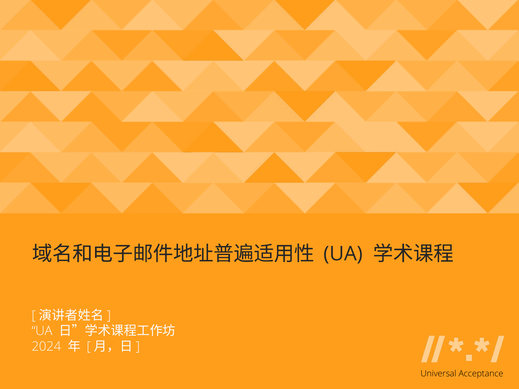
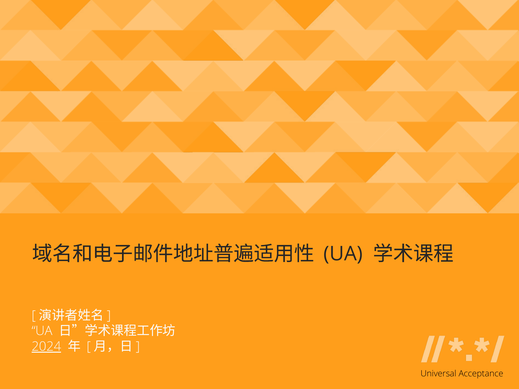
2024 underline: none -> present
